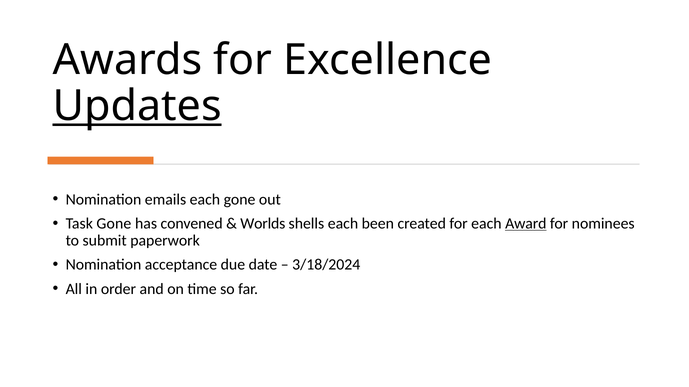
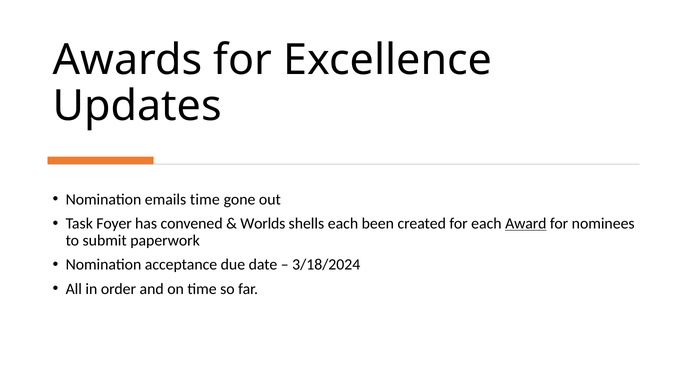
Updates underline: present -> none
emails each: each -> time
Task Gone: Gone -> Foyer
